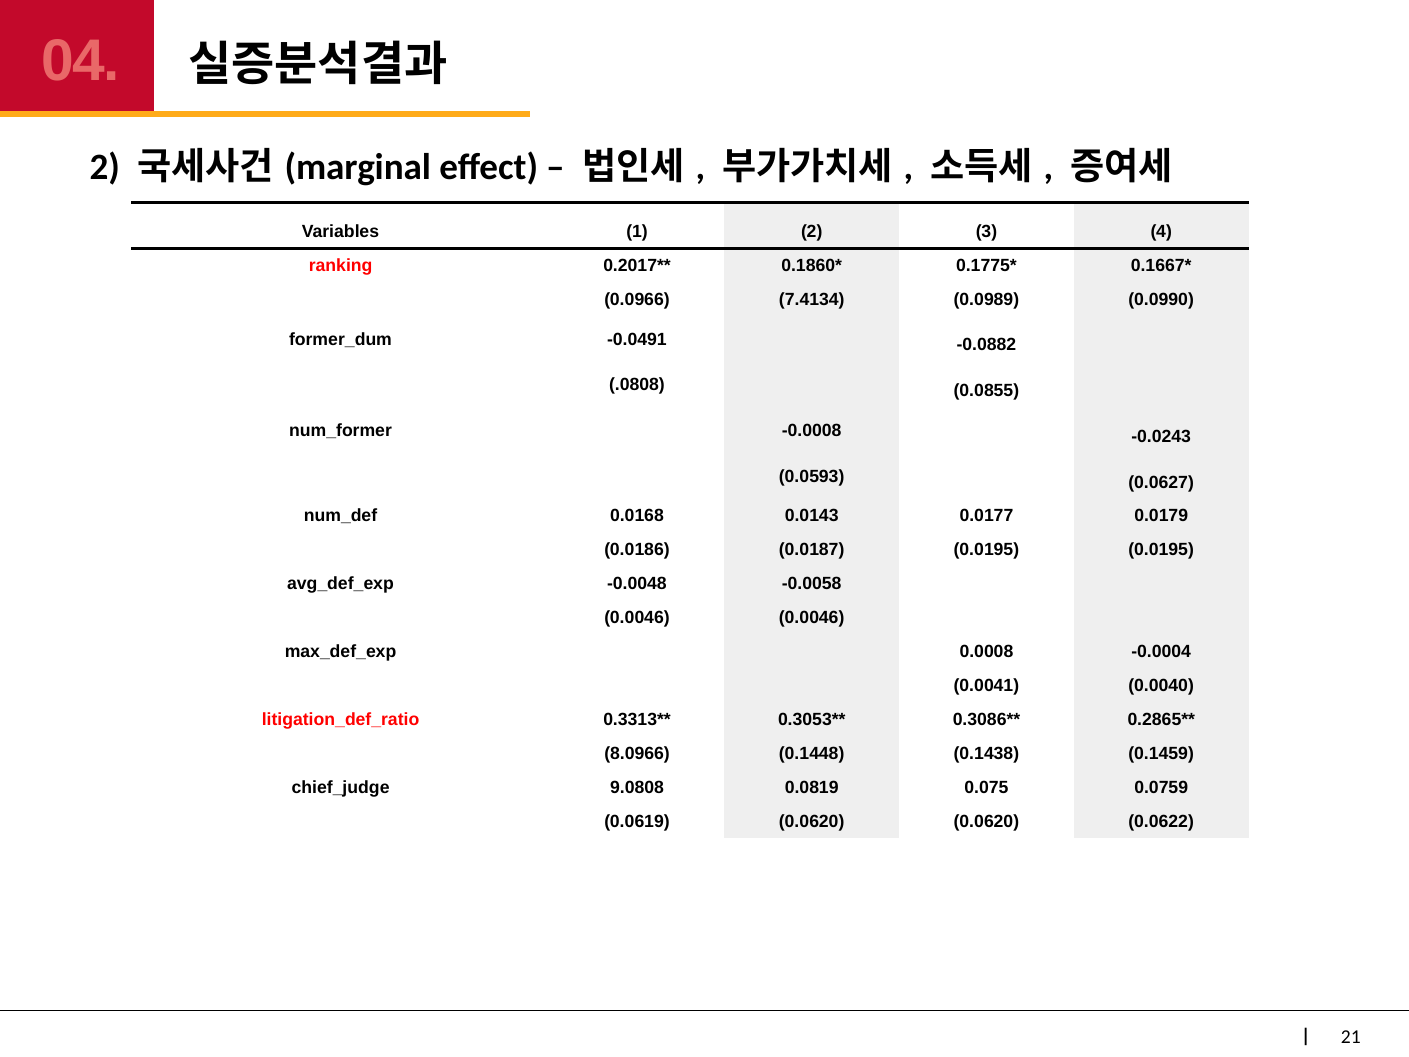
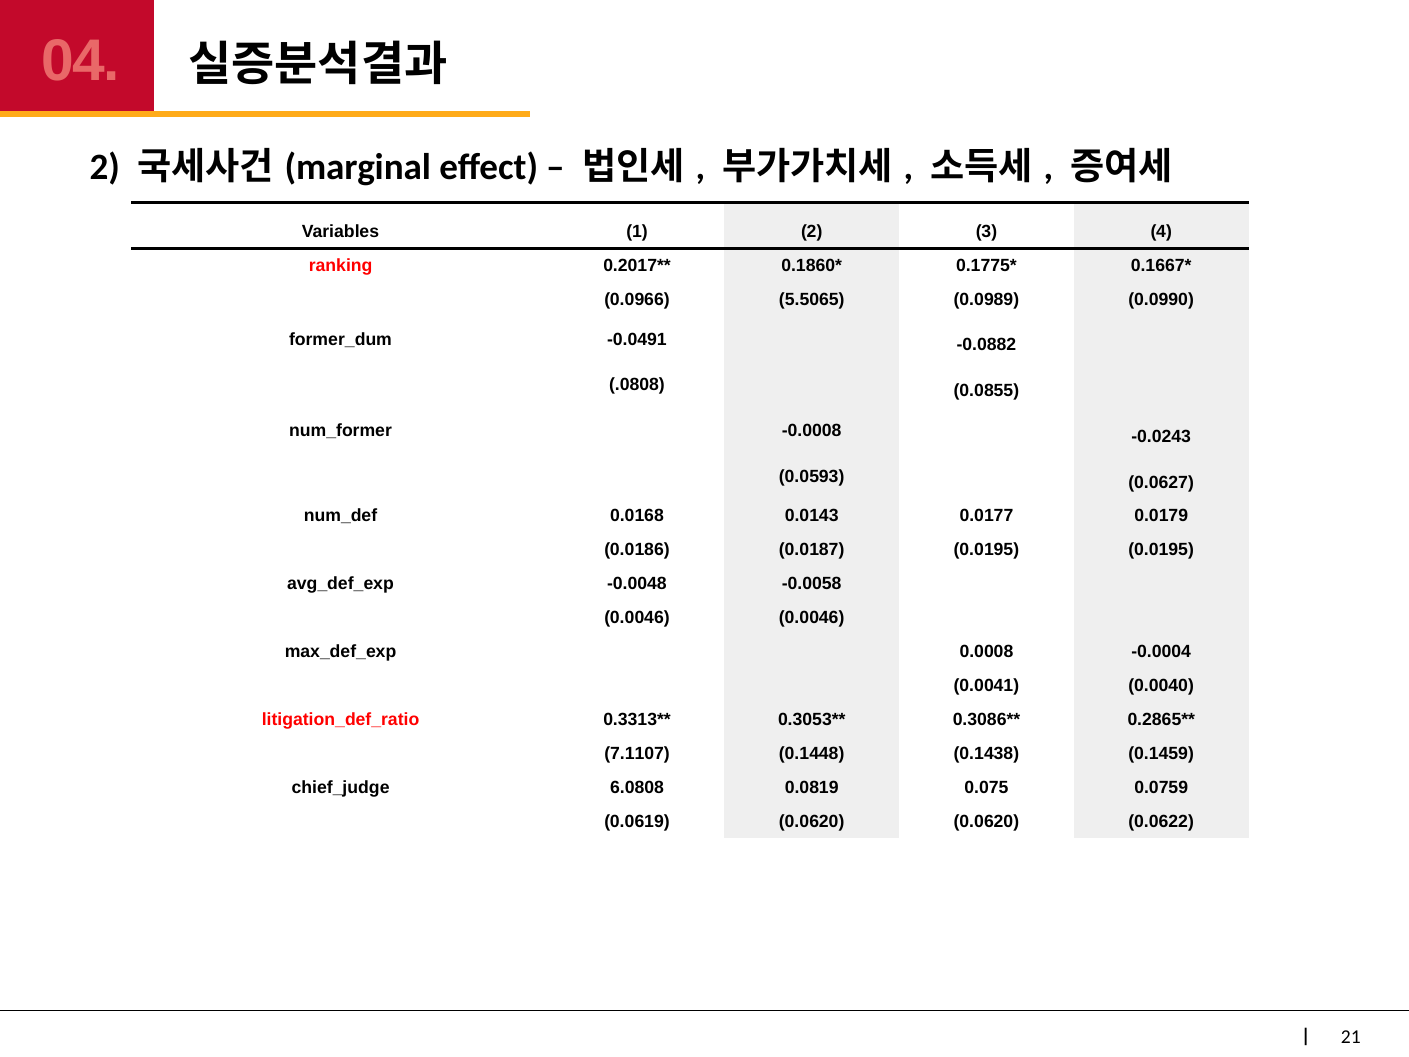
7.4134: 7.4134 -> 5.5065
8.0966: 8.0966 -> 7.1107
9.0808: 9.0808 -> 6.0808
